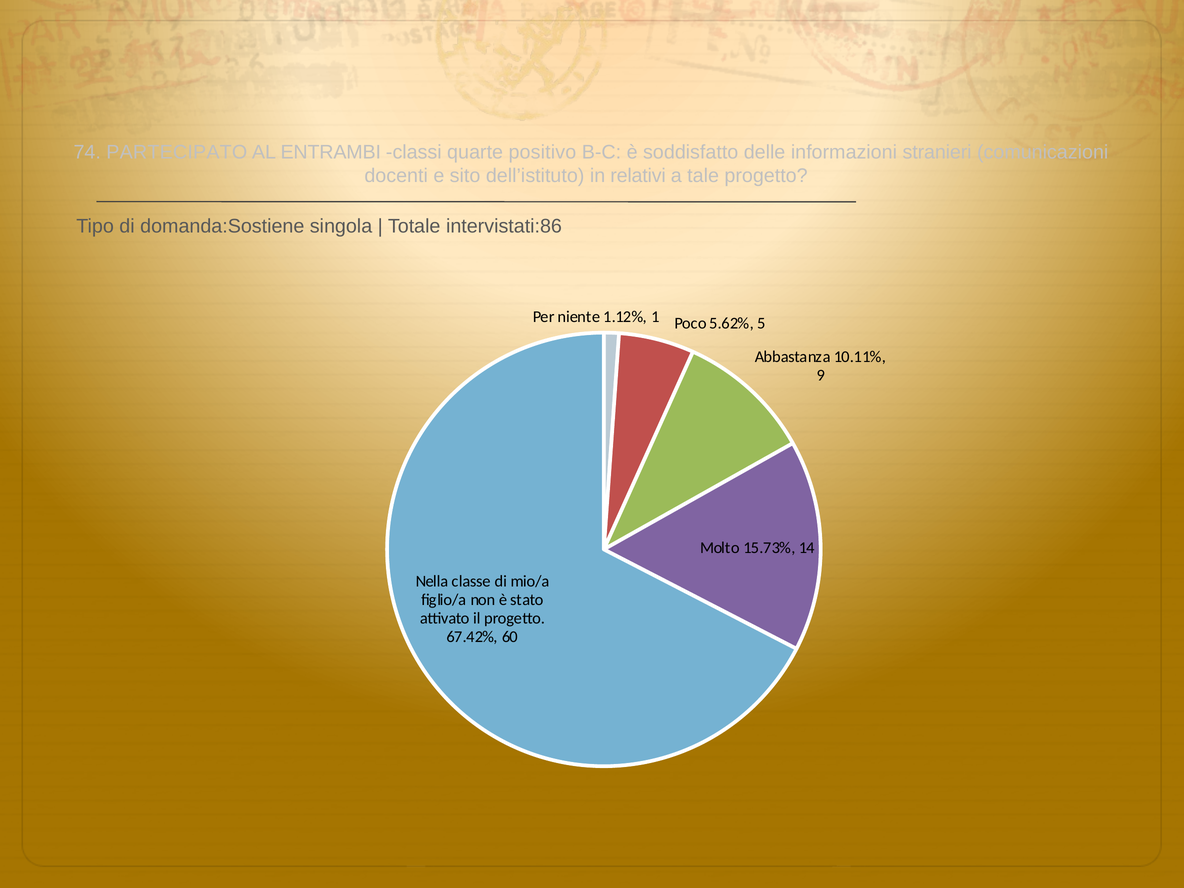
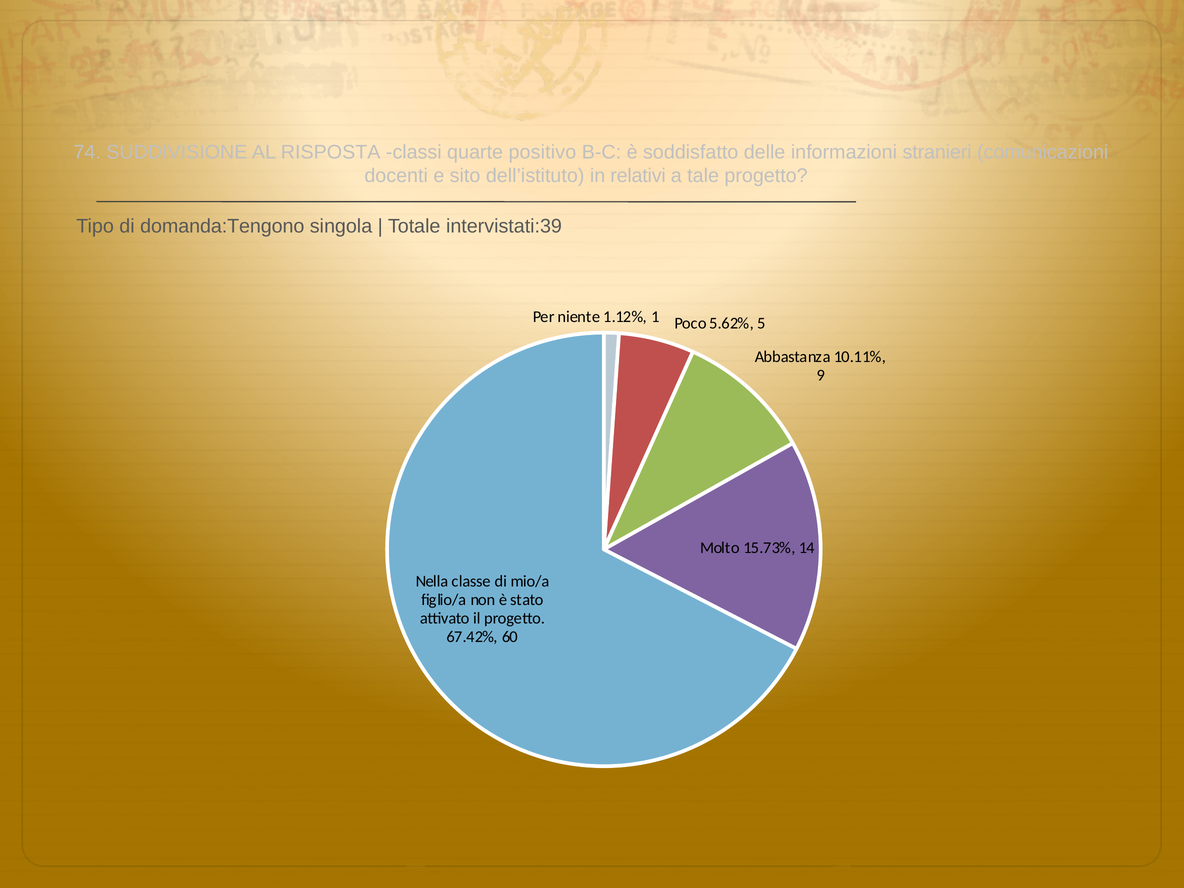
PARTECIPATO: PARTECIPATO -> SUDDIVISIONE
ENTRAMBI: ENTRAMBI -> RISPOSTA
domanda:Sostiene: domanda:Sostiene -> domanda:Tengono
intervistati:86: intervistati:86 -> intervistati:39
